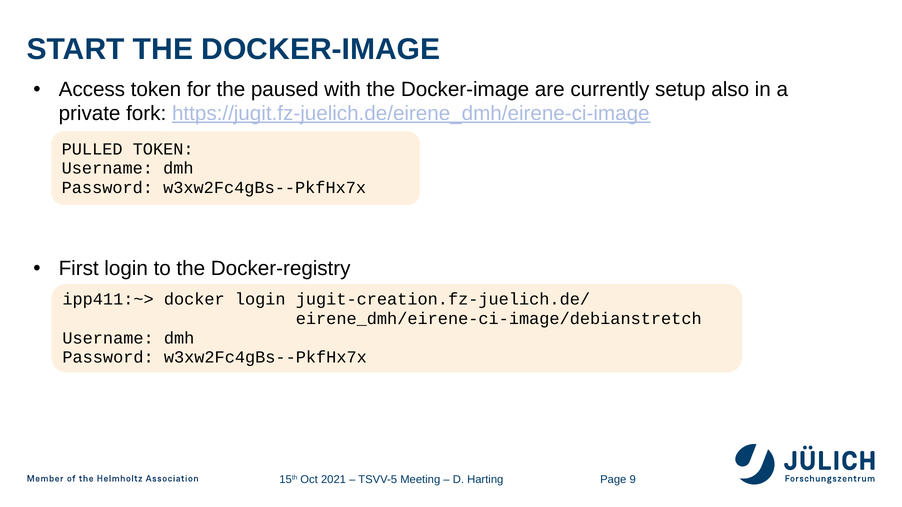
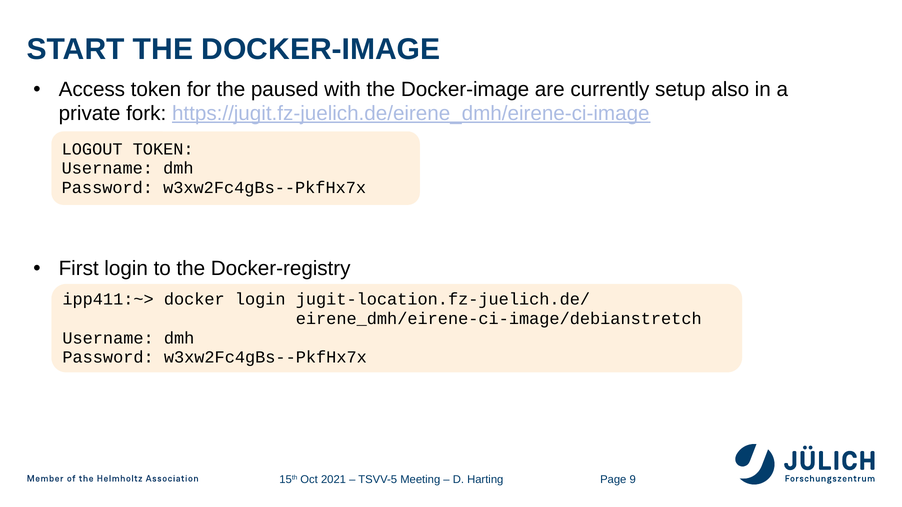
PULLED: PULLED -> LOGOUT
jugit-creation.fz-juelich.de/: jugit-creation.fz-juelich.de/ -> jugit-location.fz-juelich.de/
